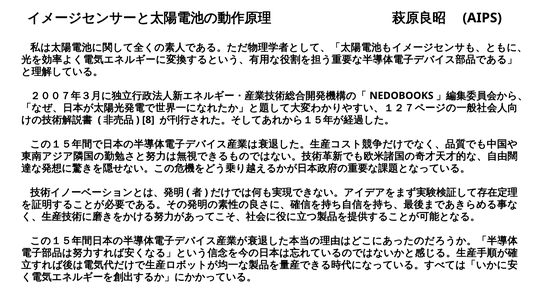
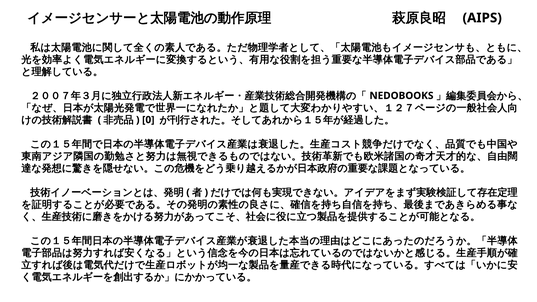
8: 8 -> 0
